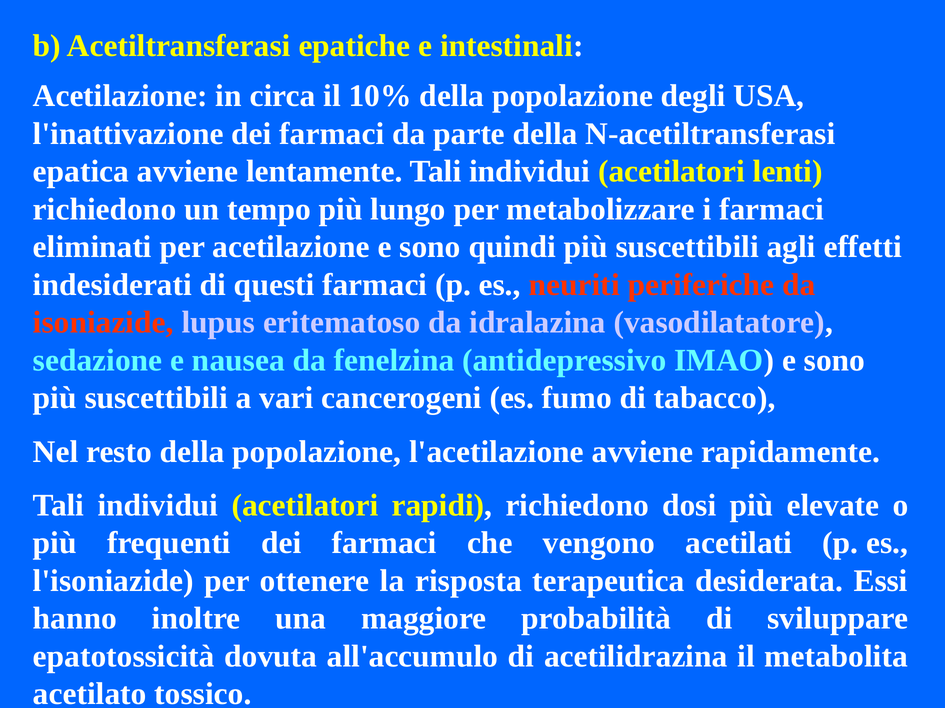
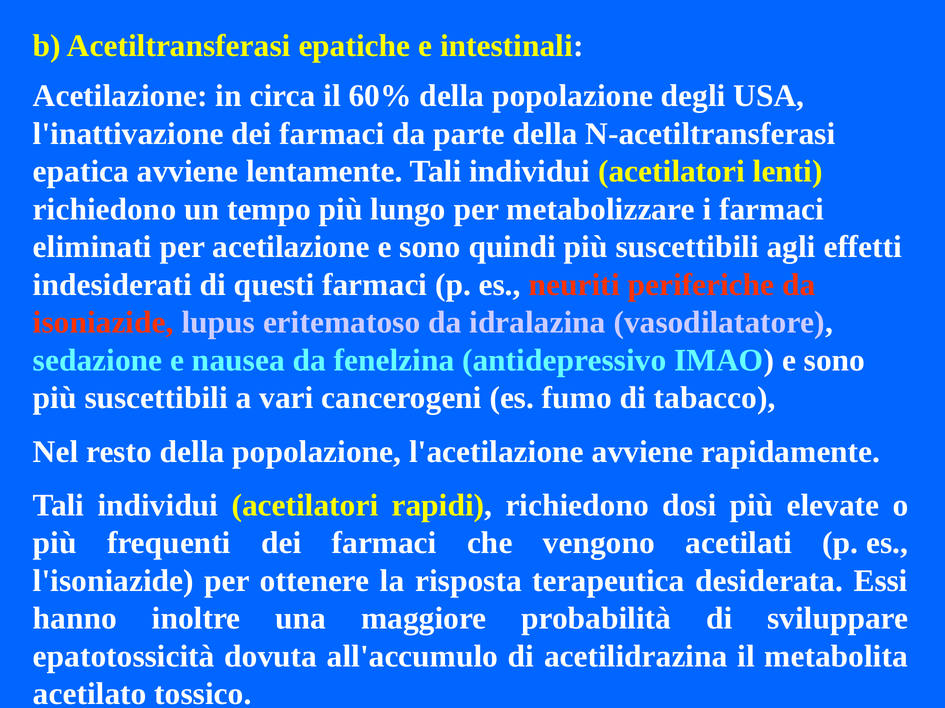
10%: 10% -> 60%
